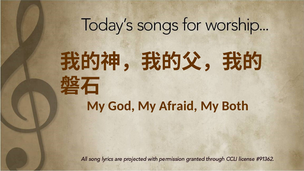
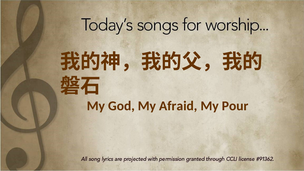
Both: Both -> Pour
